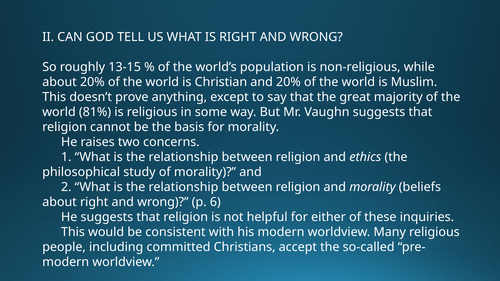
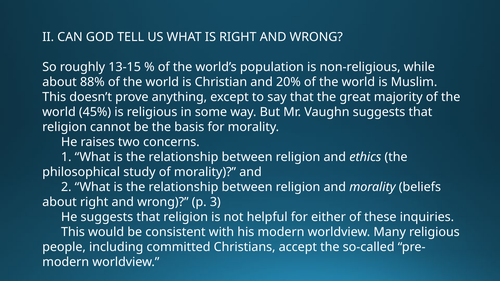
about 20%: 20% -> 88%
81%: 81% -> 45%
6: 6 -> 3
